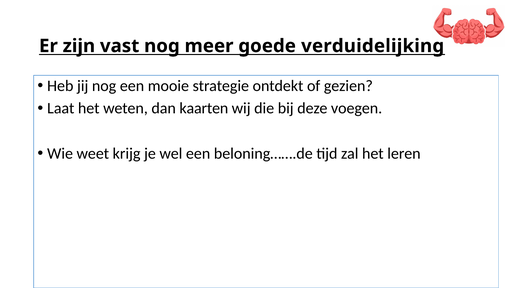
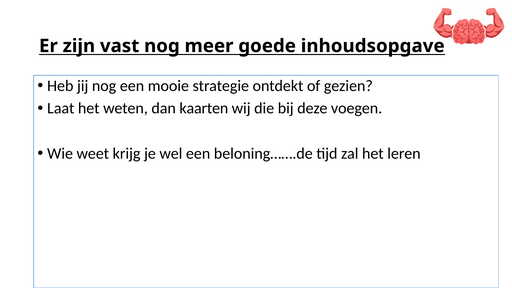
verduidelijking: verduidelijking -> inhoudsopgave
